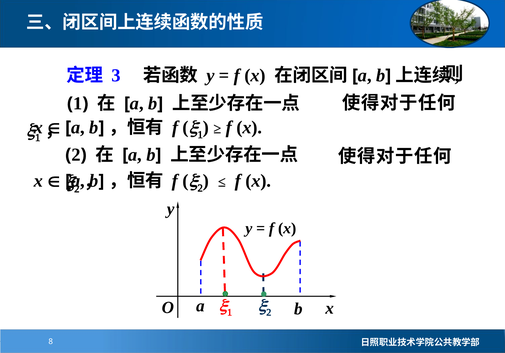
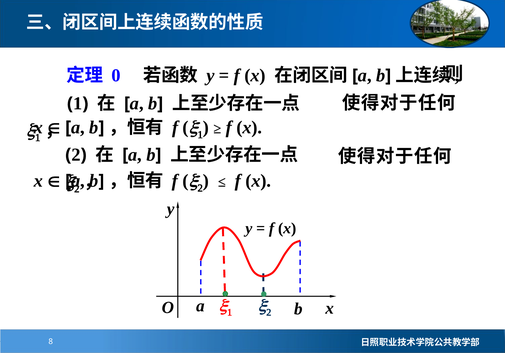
3: 3 -> 0
